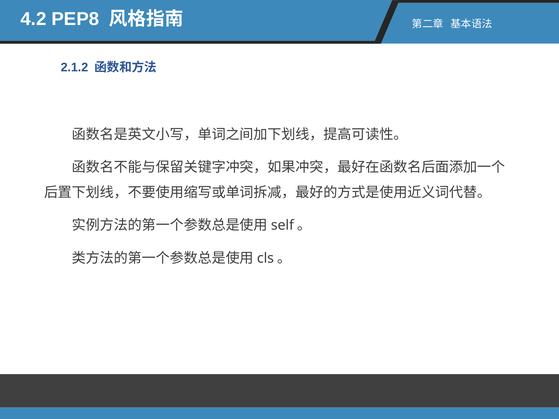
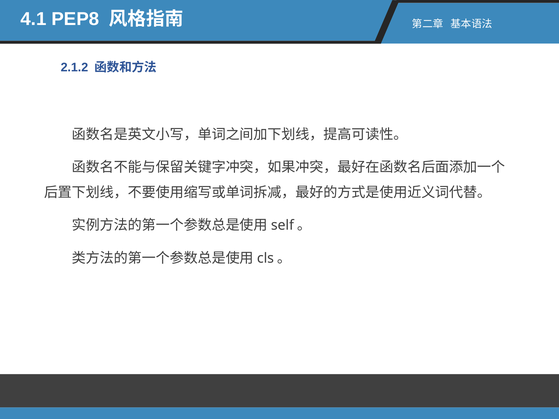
4.2: 4.2 -> 4.1
